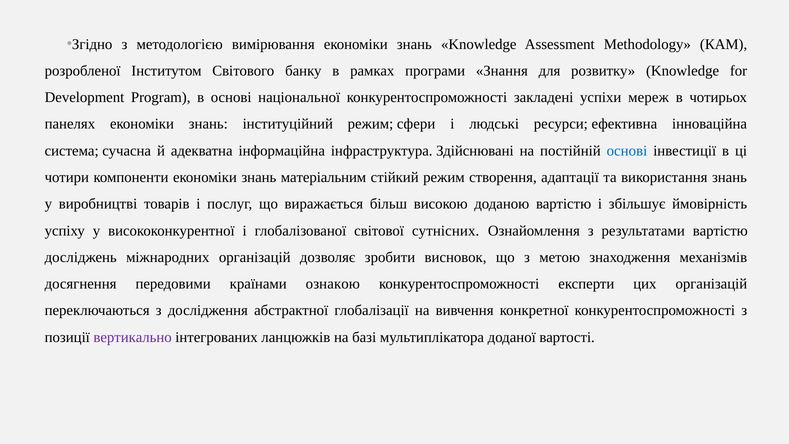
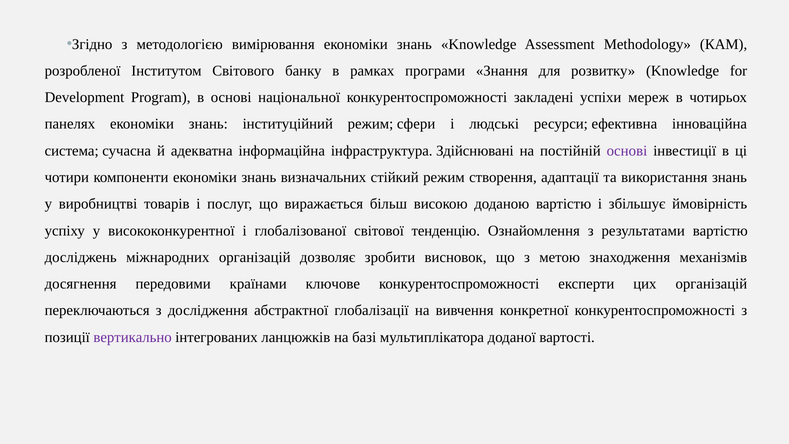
основі at (627, 151) colour: blue -> purple
матеріальним: матеріальним -> визначальних
сутнісних: сутнісних -> тенденцію
ознакою: ознакою -> ключове
